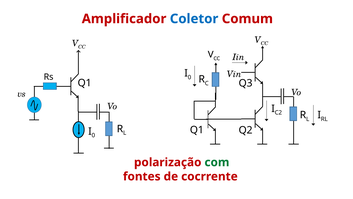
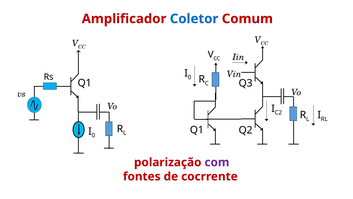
com colour: green -> purple
